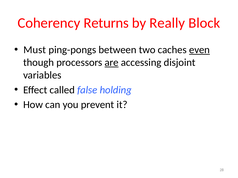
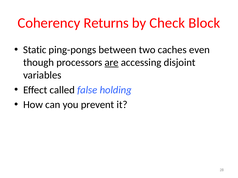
Really: Really -> Check
Must: Must -> Static
even underline: present -> none
